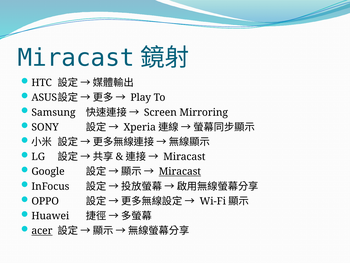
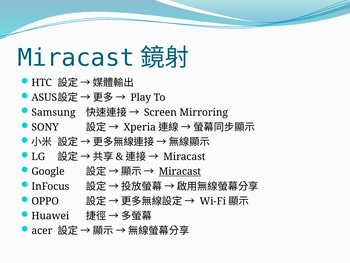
acer underline: present -> none
